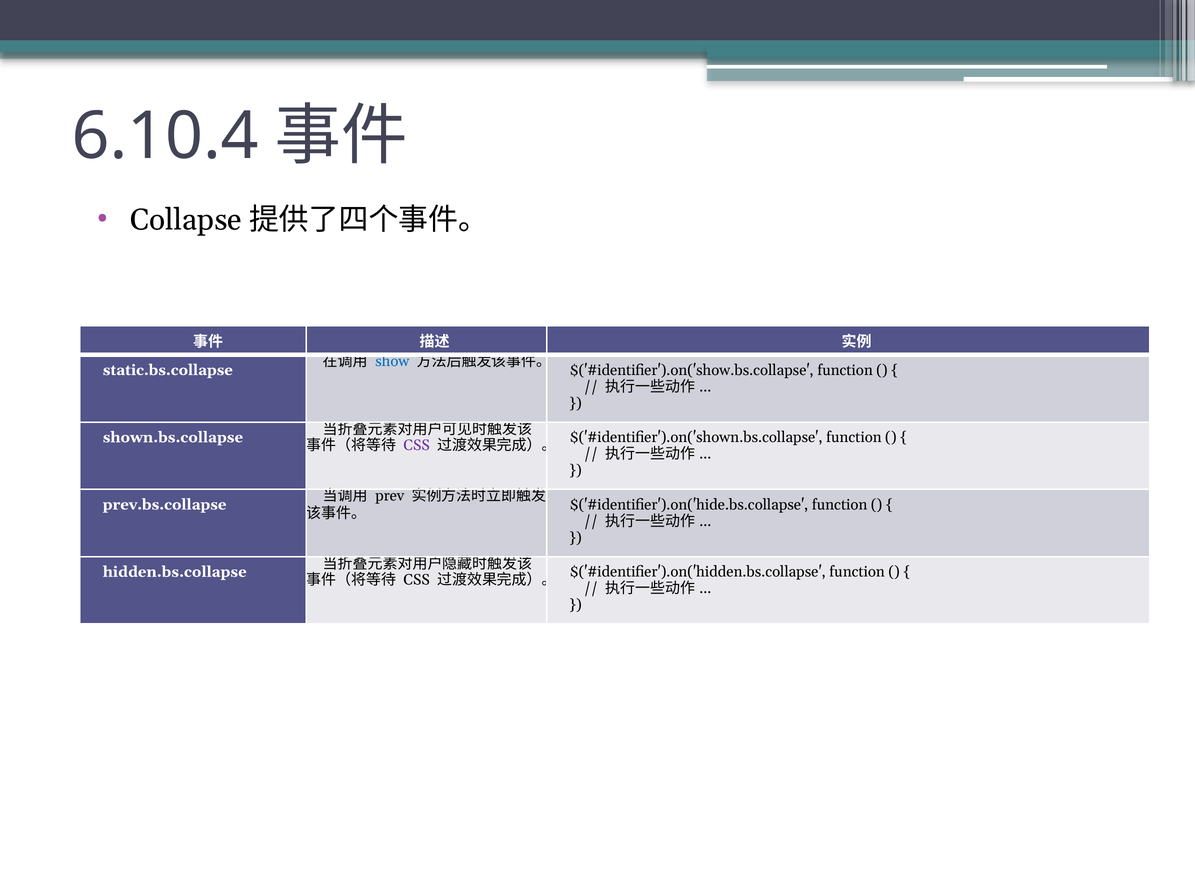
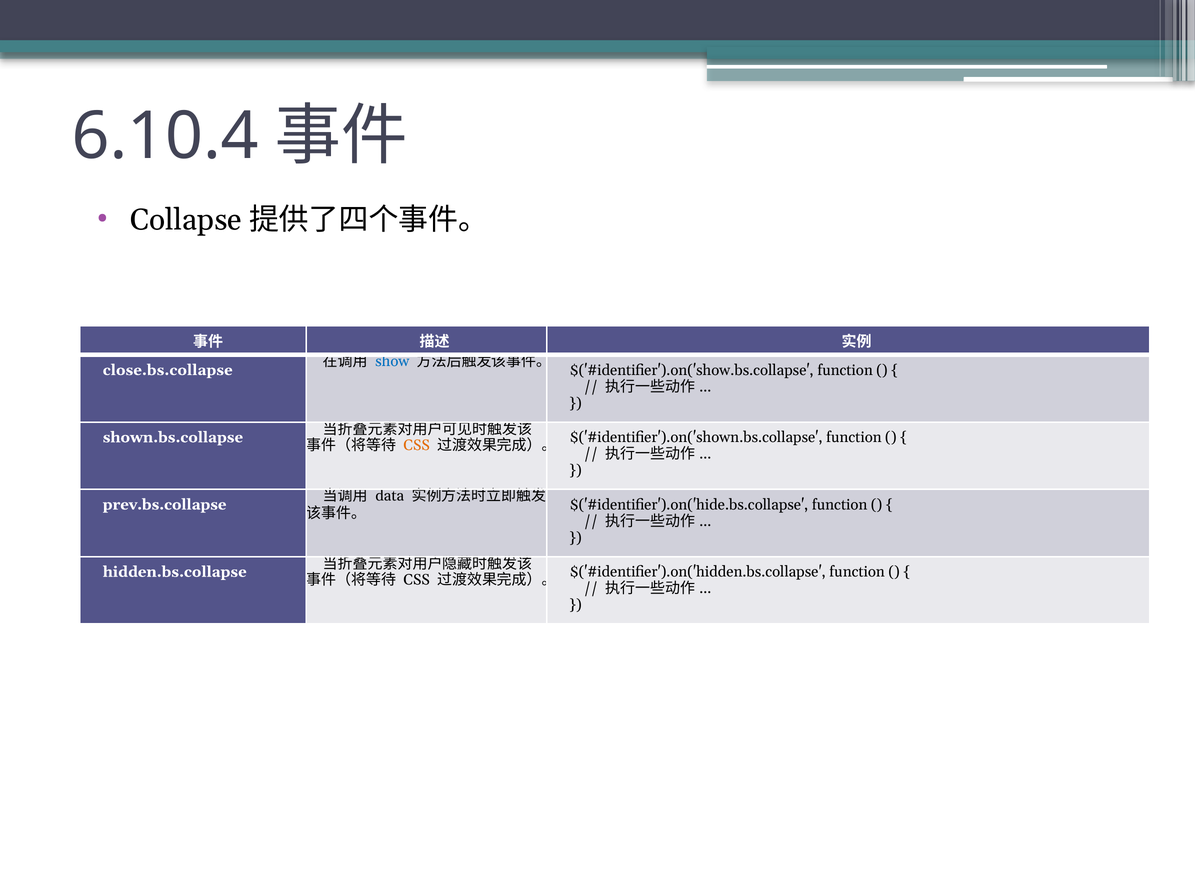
static.bs.collapse: static.bs.collapse -> close.bs.collapse
CSS at (417, 445) colour: purple -> orange
prev: prev -> data
